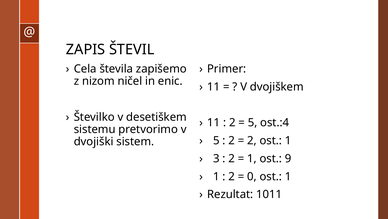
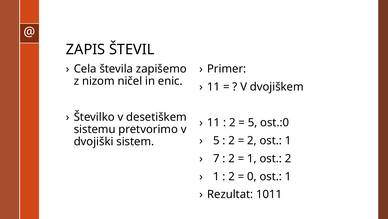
ost.:4: ost.:4 -> ost.:0
3: 3 -> 7
ost 9: 9 -> 2
